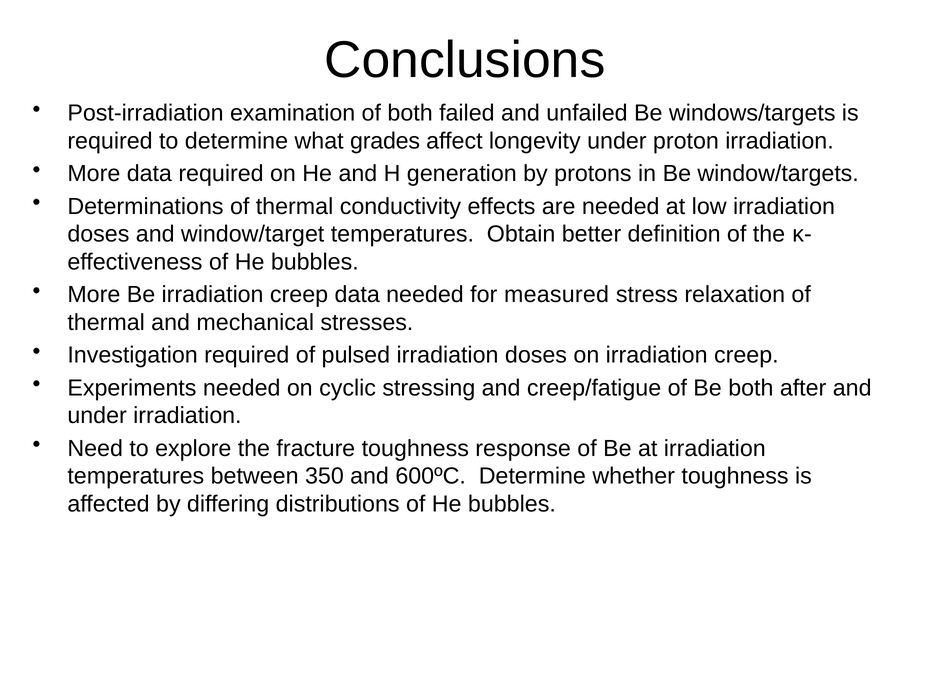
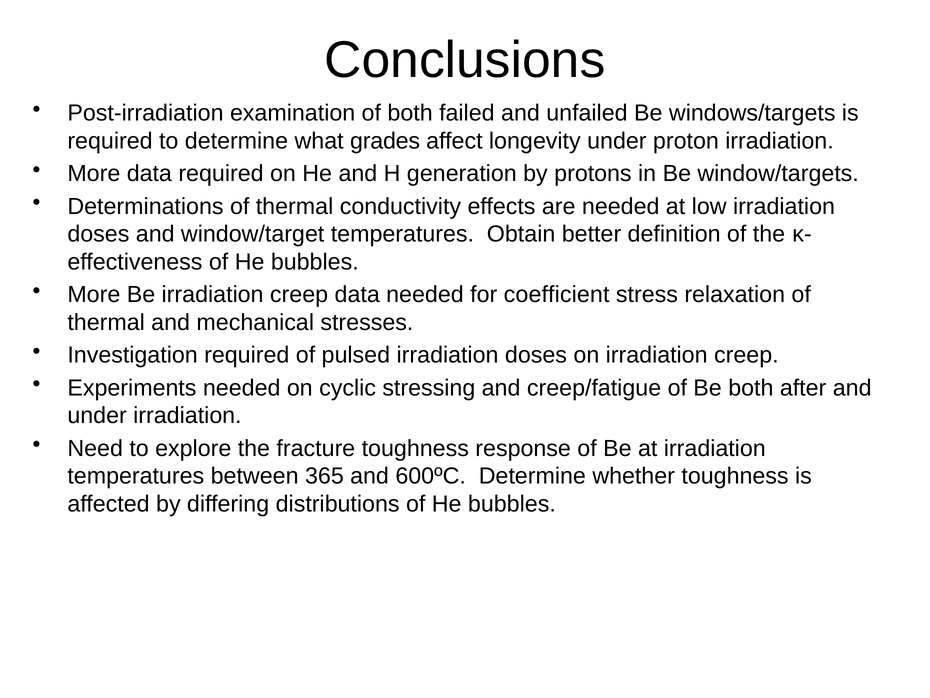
measured: measured -> coefficient
350: 350 -> 365
